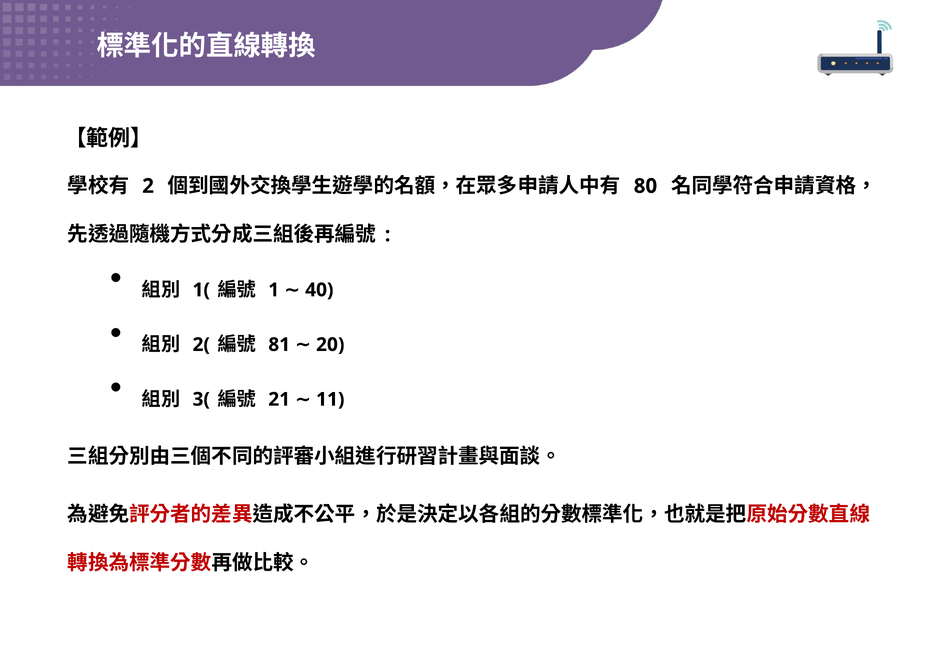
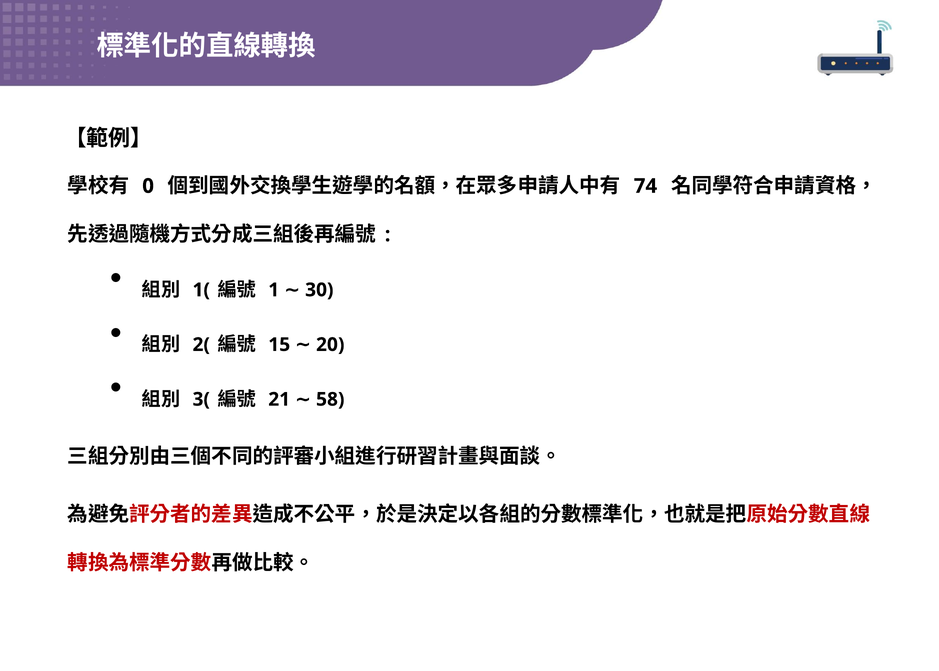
2: 2 -> 0
80: 80 -> 74
40: 40 -> 30
81: 81 -> 15
11: 11 -> 58
